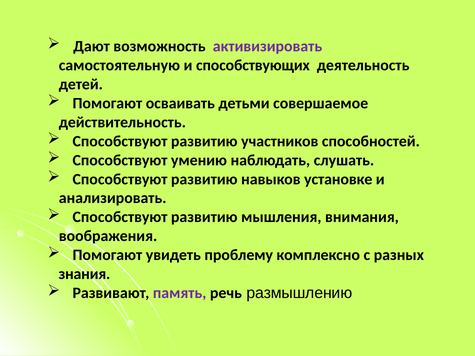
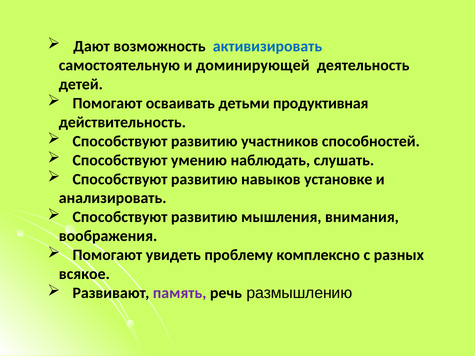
активизировать colour: purple -> blue
способствующих: способствующих -> доминирующей
совершаемое: совершаемое -> продуктивная
знания: знания -> всякое
